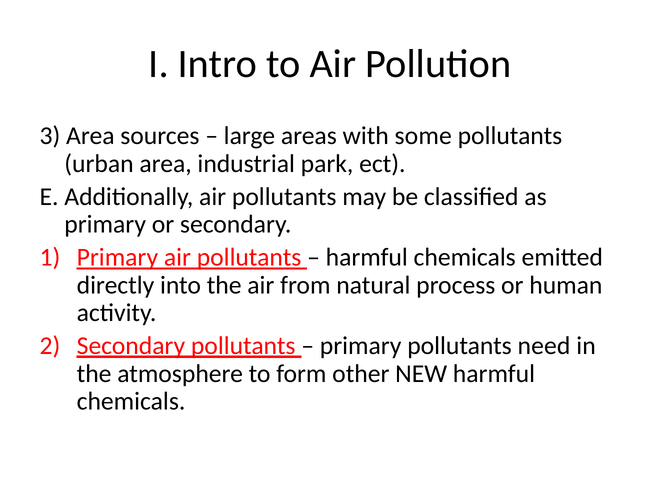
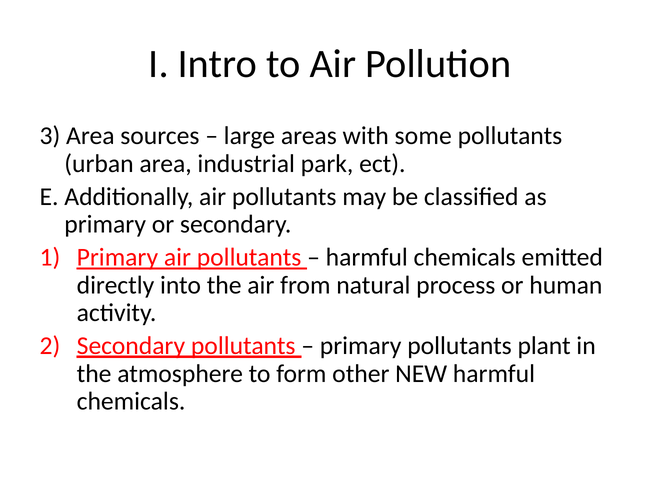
need: need -> plant
